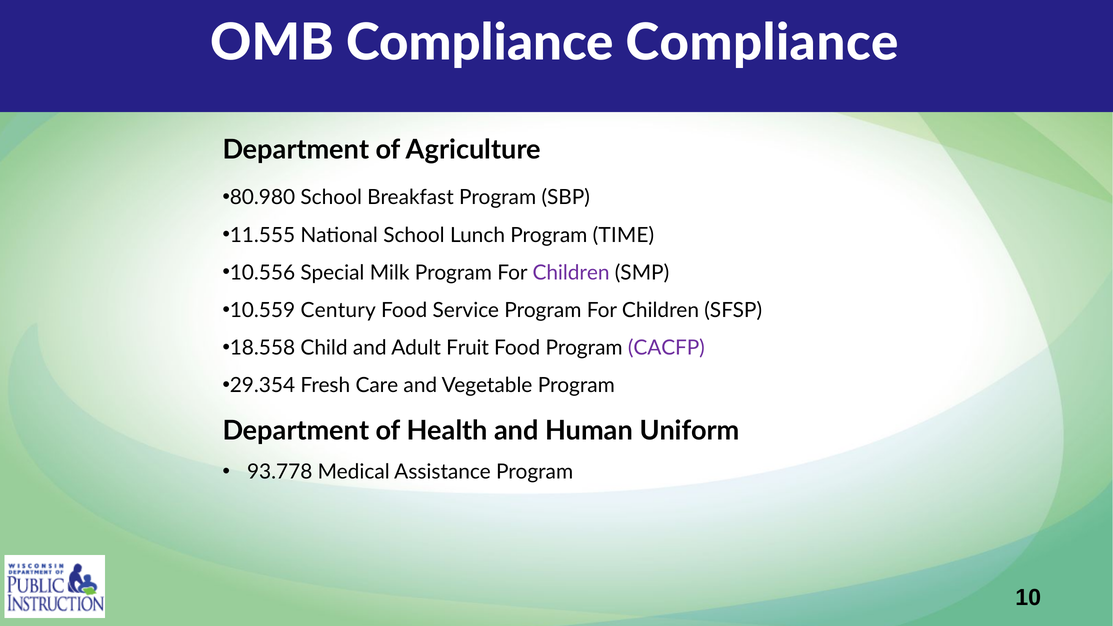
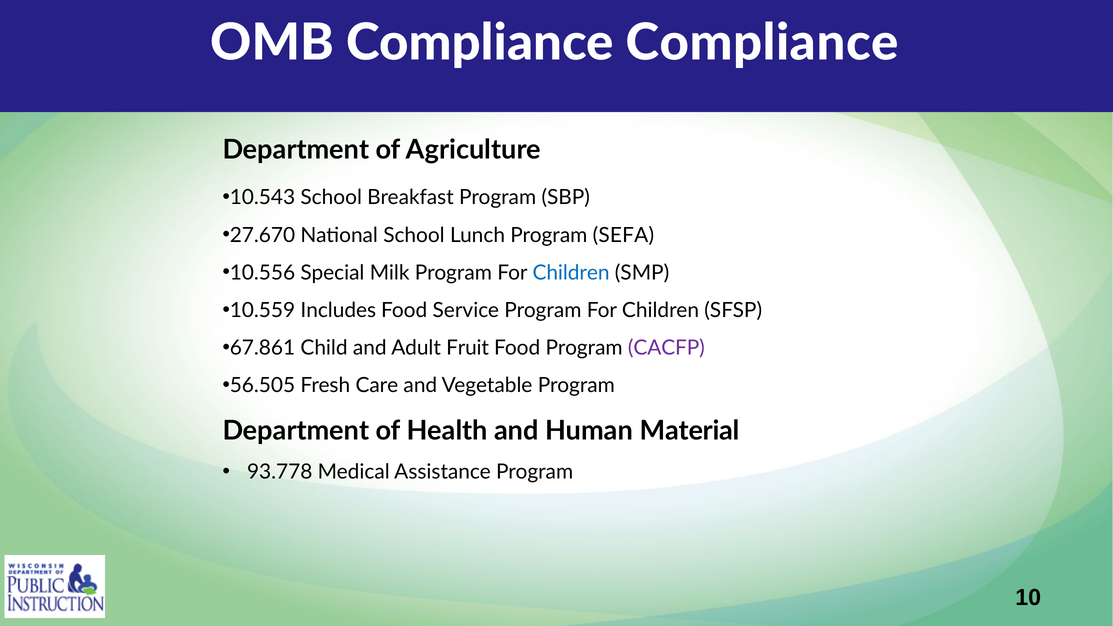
80.980: 80.980 -> 10.543
11.555: 11.555 -> 27.670
TIME: TIME -> SEFA
Children at (571, 273) colour: purple -> blue
Century: Century -> Includes
18.558: 18.558 -> 67.861
29.354: 29.354 -> 56.505
Uniform: Uniform -> Material
